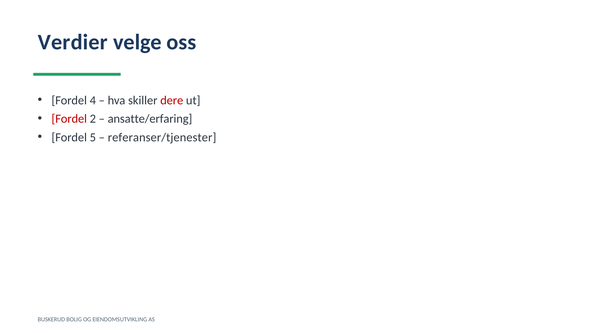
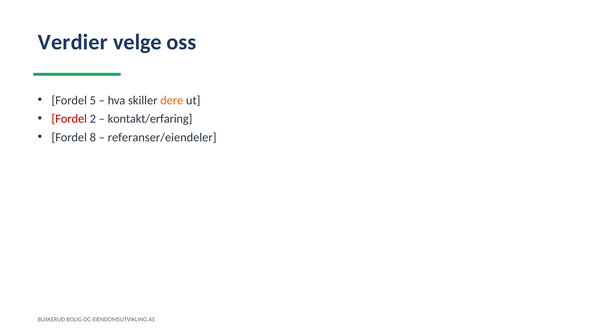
4: 4 -> 5
dere colour: red -> orange
ansatte/erfaring: ansatte/erfaring -> kontakt/erfaring
5: 5 -> 8
referanser/tjenester: referanser/tjenester -> referanser/eiendeler
